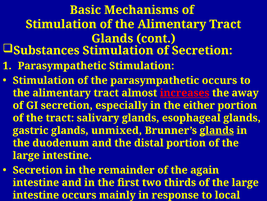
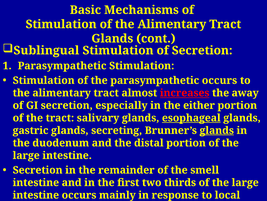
Substances: Substances -> Sublingual
esophageal underline: none -> present
unmixed: unmixed -> secreting
again: again -> smell
